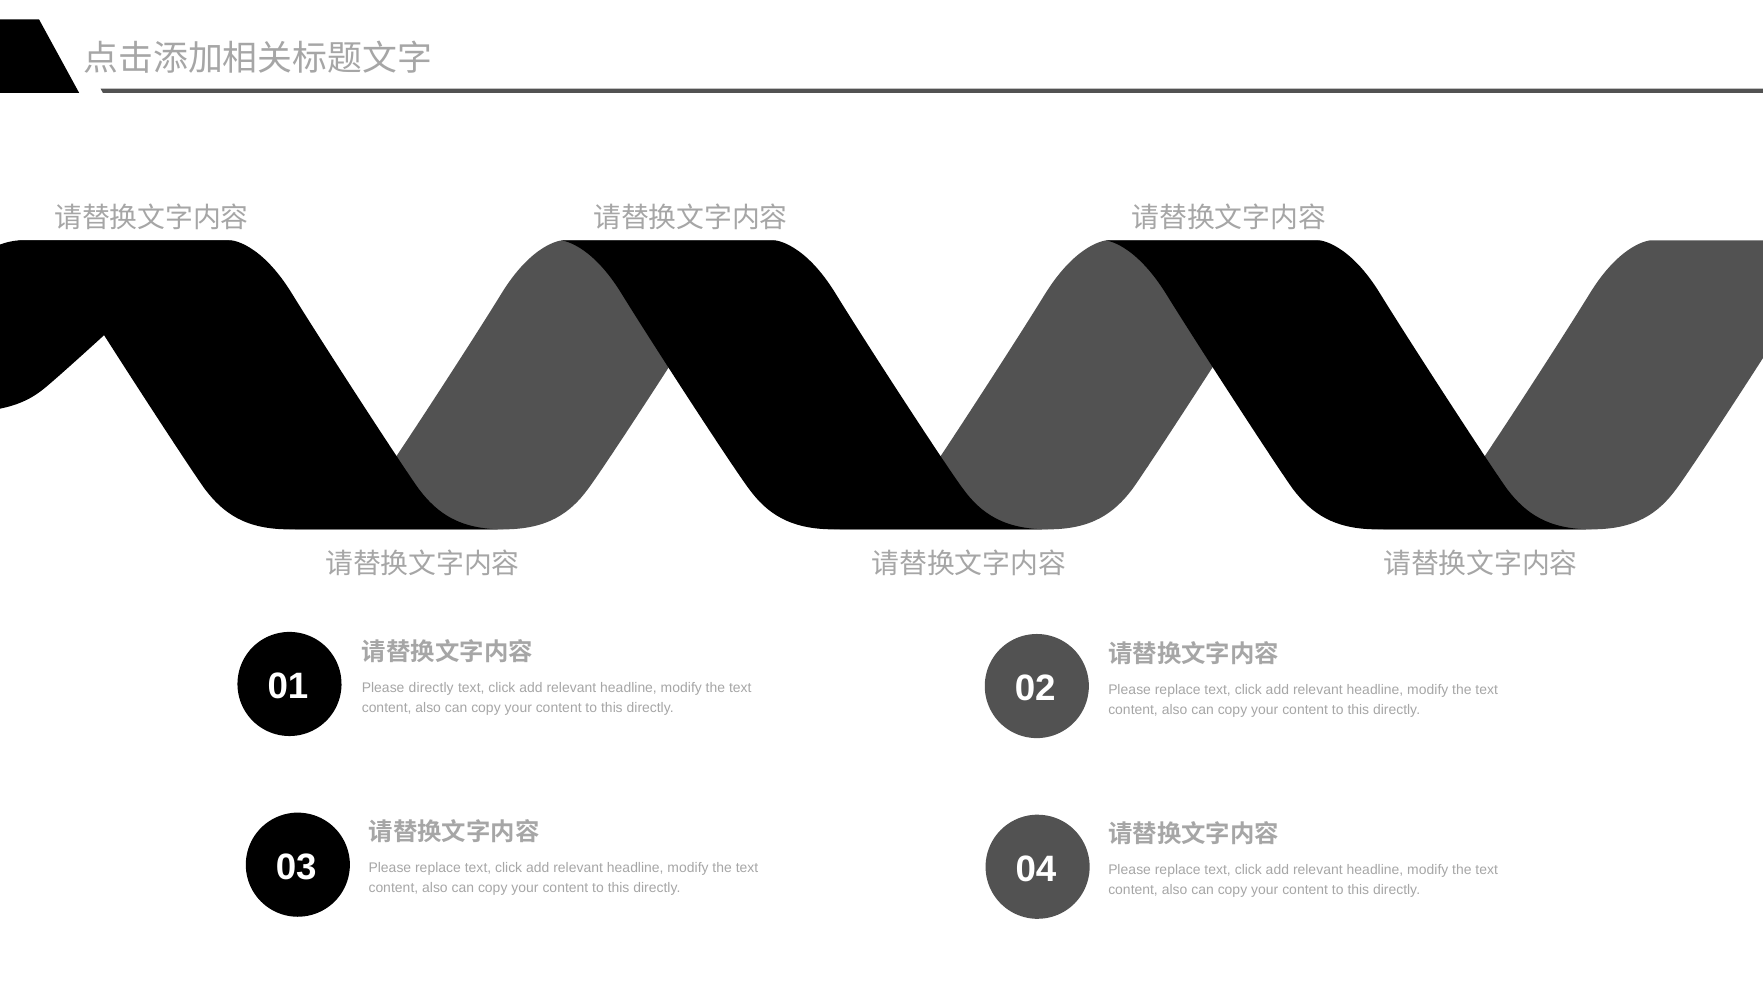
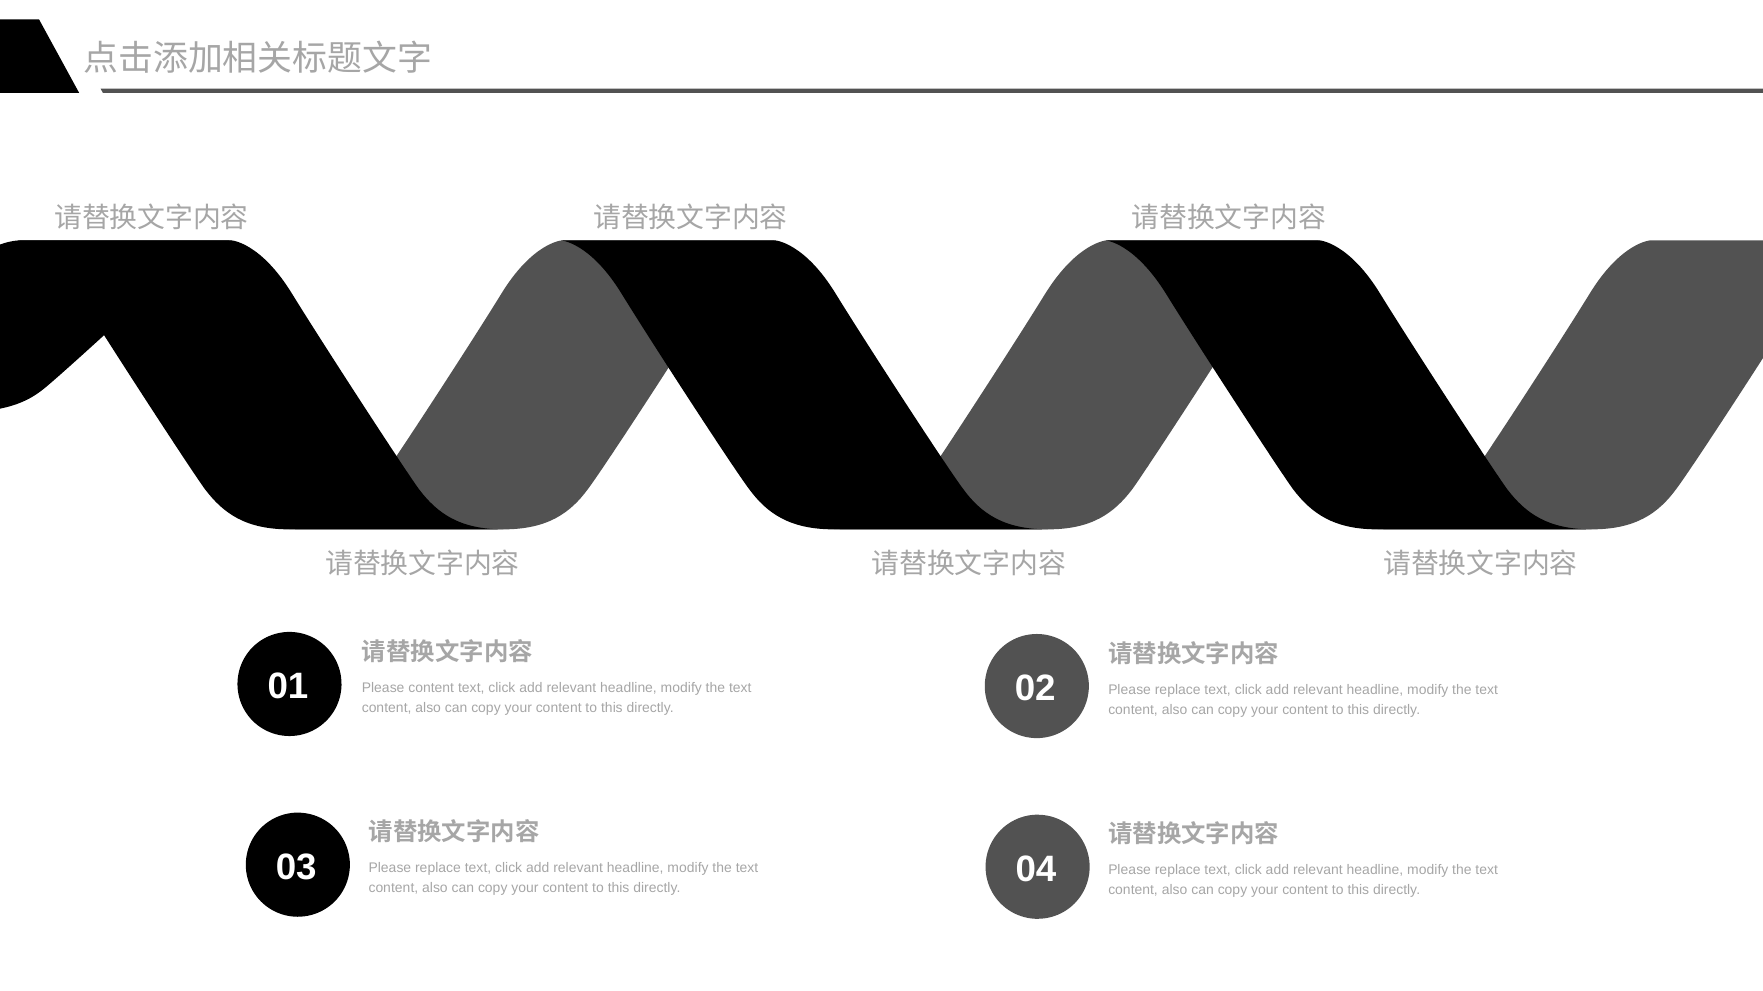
Please directly: directly -> content
